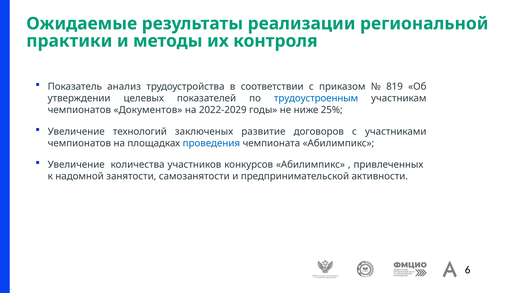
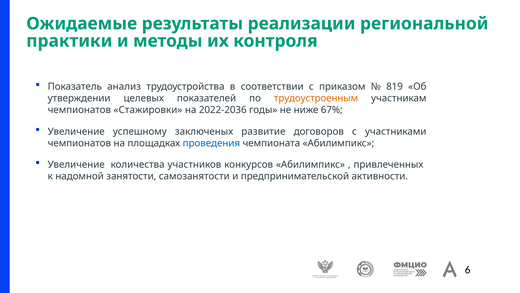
трудоустроенным colour: blue -> orange
Документов: Документов -> Стажировки
2022-2029: 2022-2029 -> 2022-2036
25%: 25% -> 67%
технологий: технологий -> успешному
